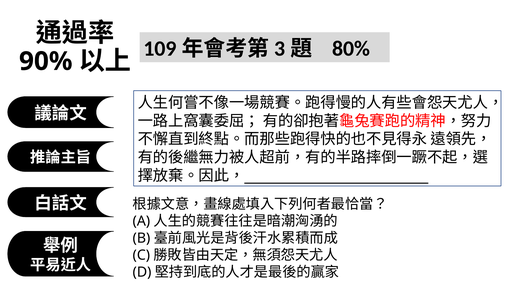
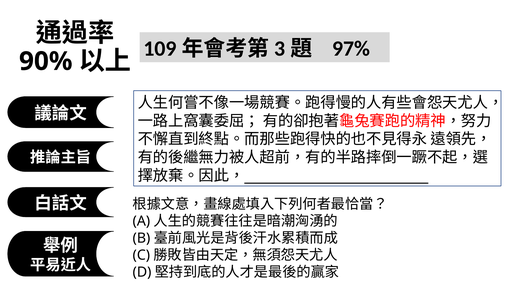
80%: 80% -> 97%
